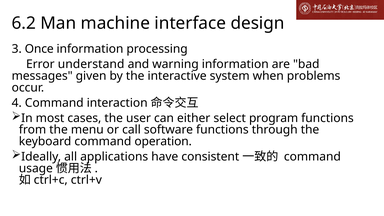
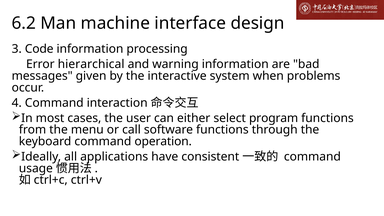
Once: Once -> Code
understand: understand -> hierarchical
